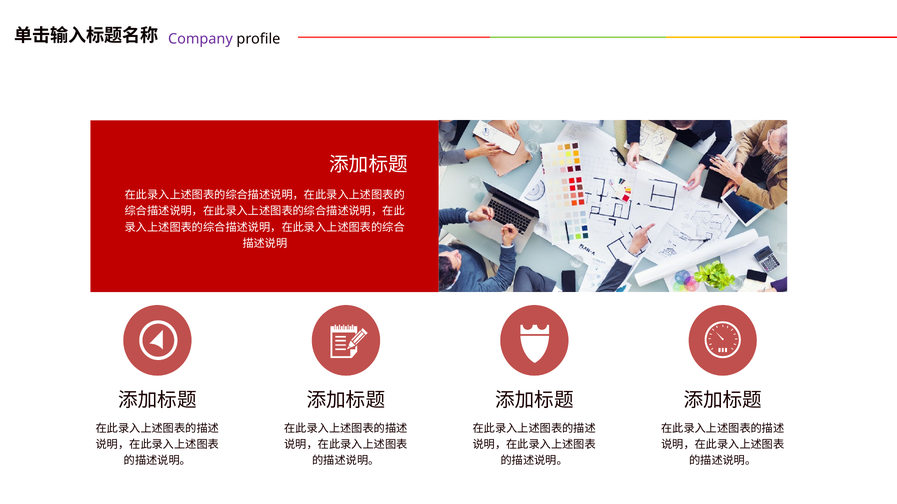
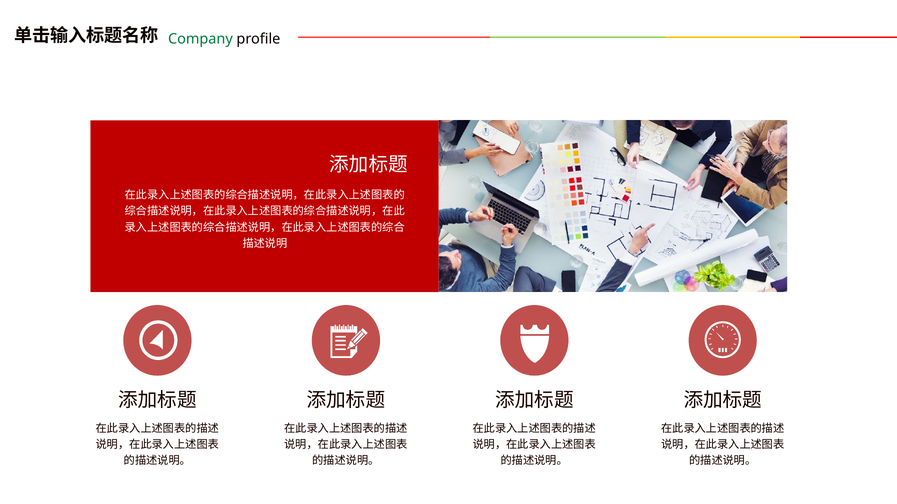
Company colour: purple -> green
